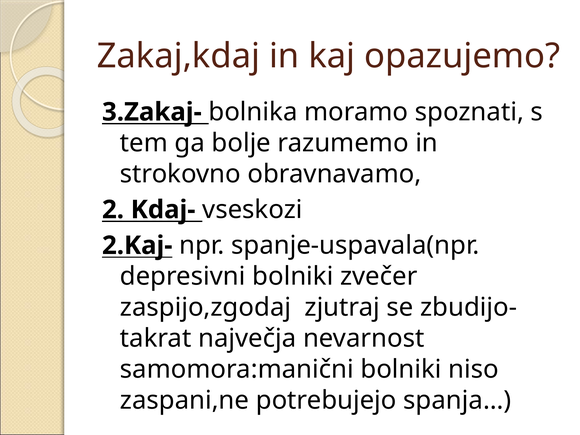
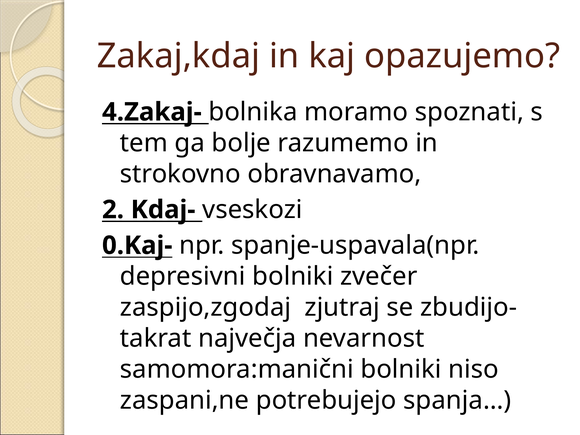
3.Zakaj-: 3.Zakaj- -> 4.Zakaj-
2.Kaj-: 2.Kaj- -> 0.Kaj-
